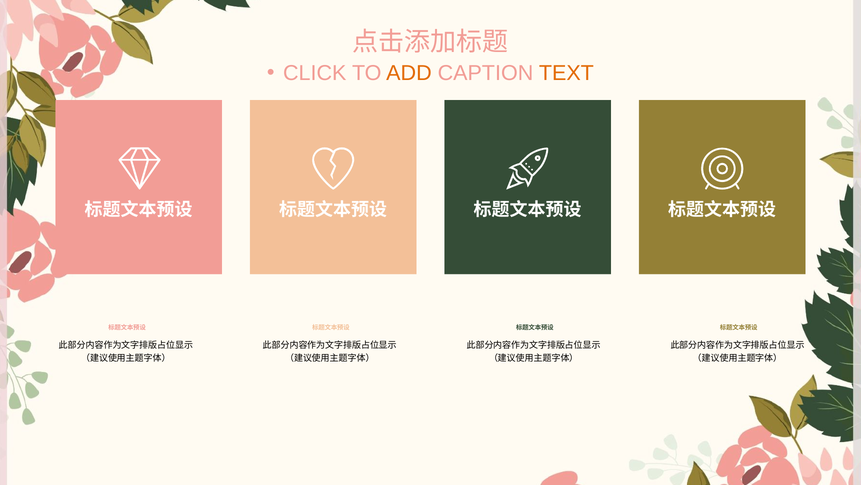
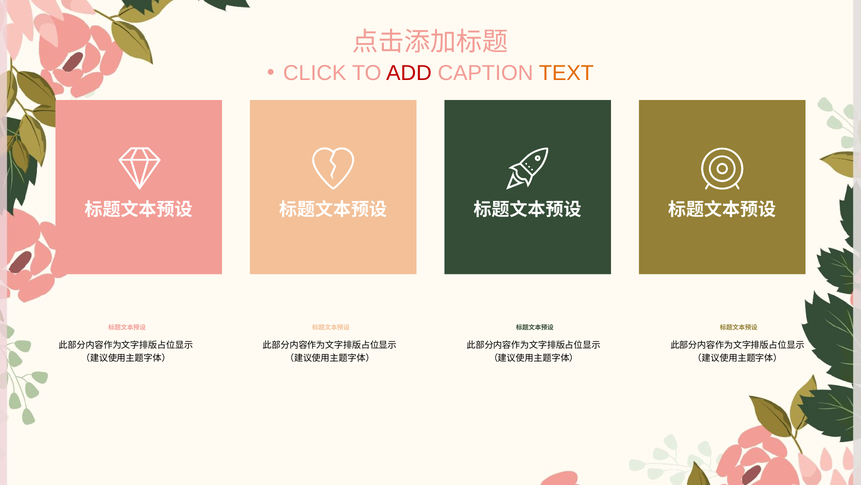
ADD colour: orange -> red
